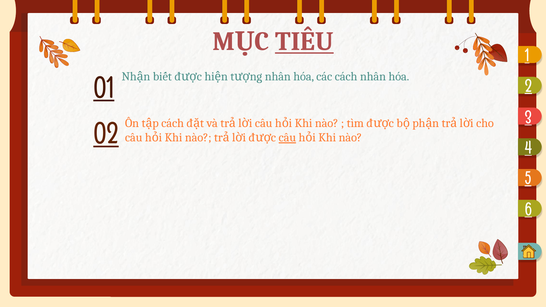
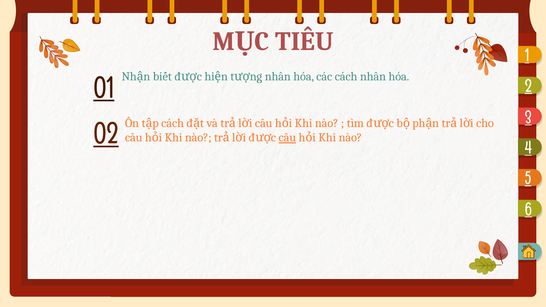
TIÊU underline: present -> none
